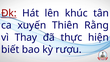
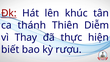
xuyến: xuyến -> thánh
Rằng: Rằng -> Diễm
